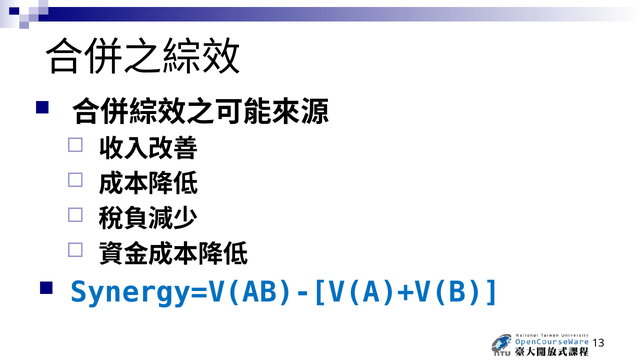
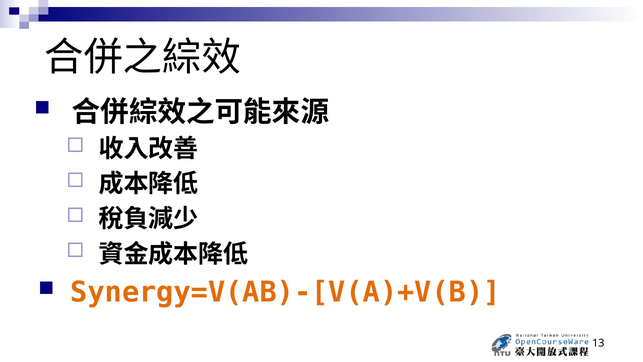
Synergy=V(AB)-[V(A)+V(B colour: blue -> orange
